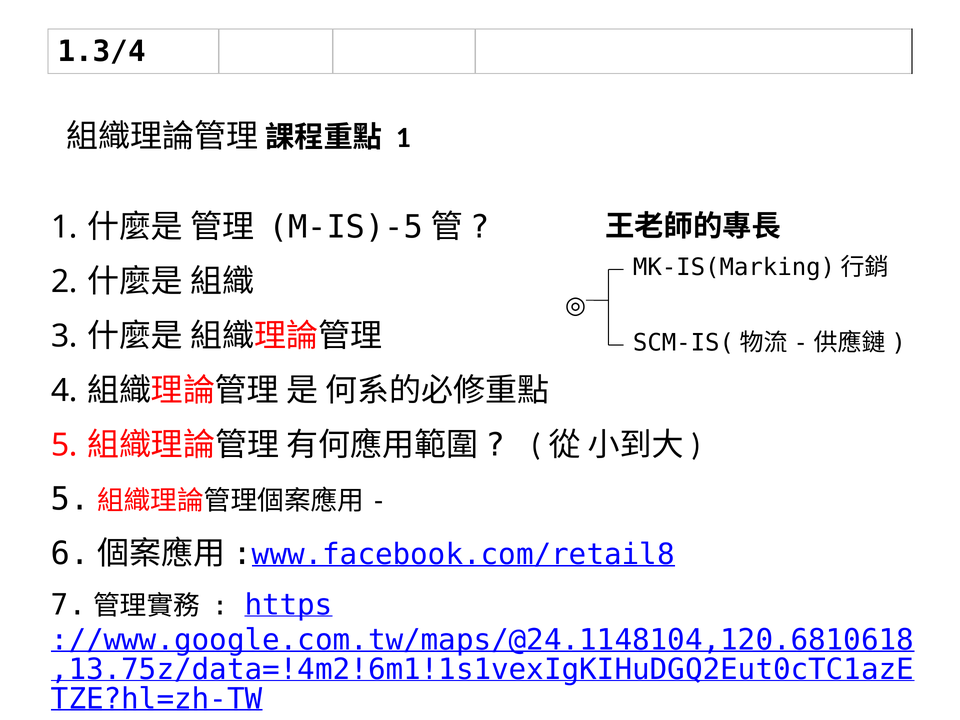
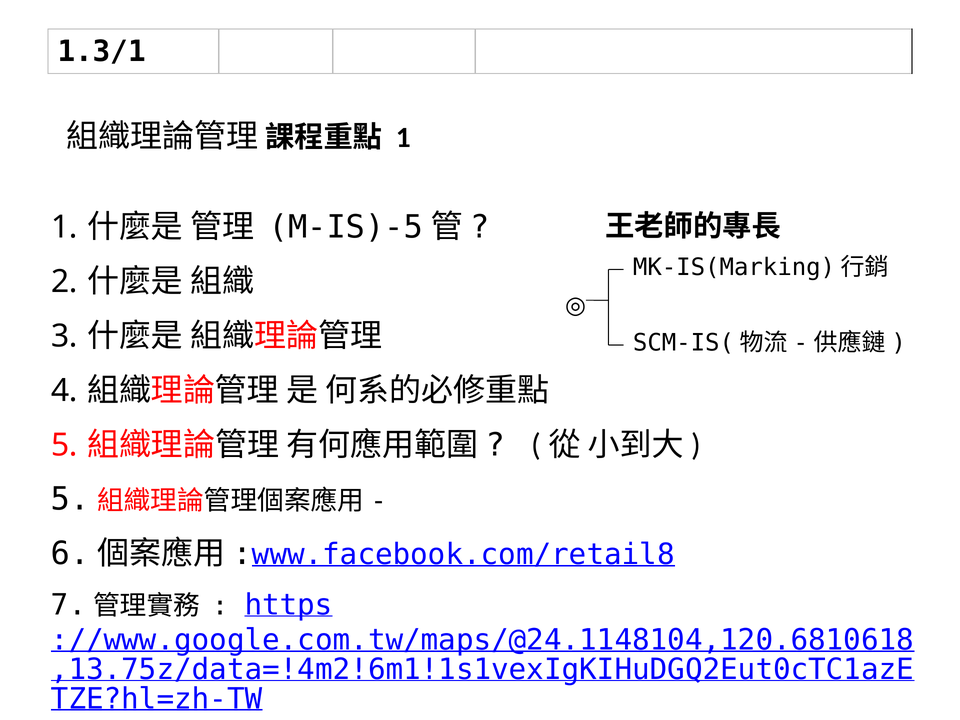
1.3/4: 1.3/4 -> 1.3/1
